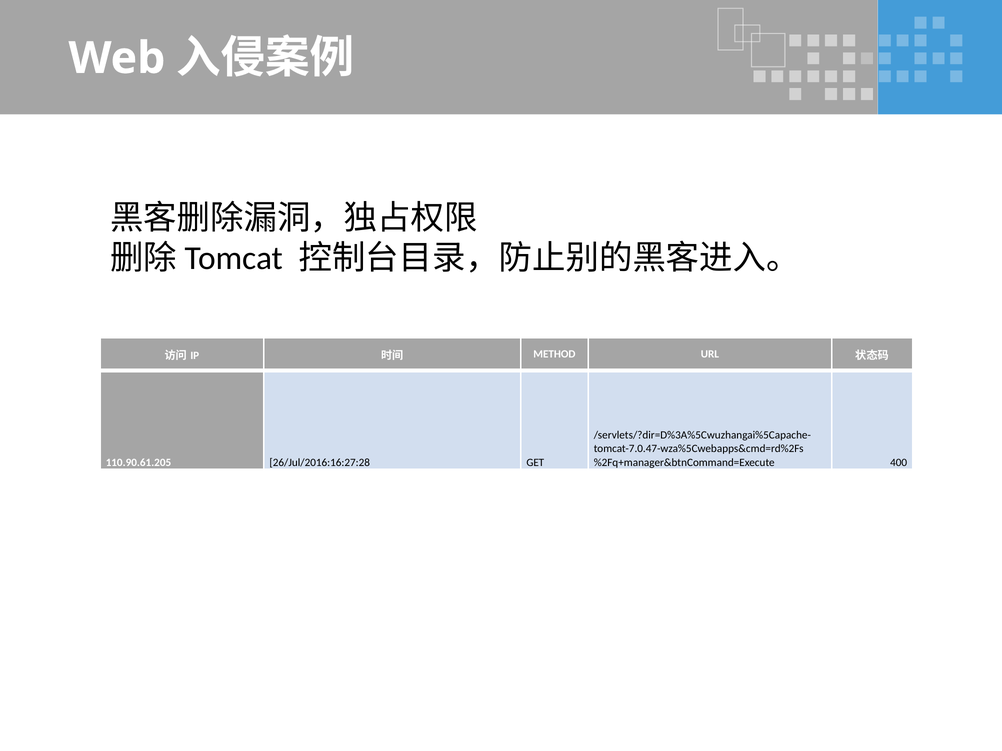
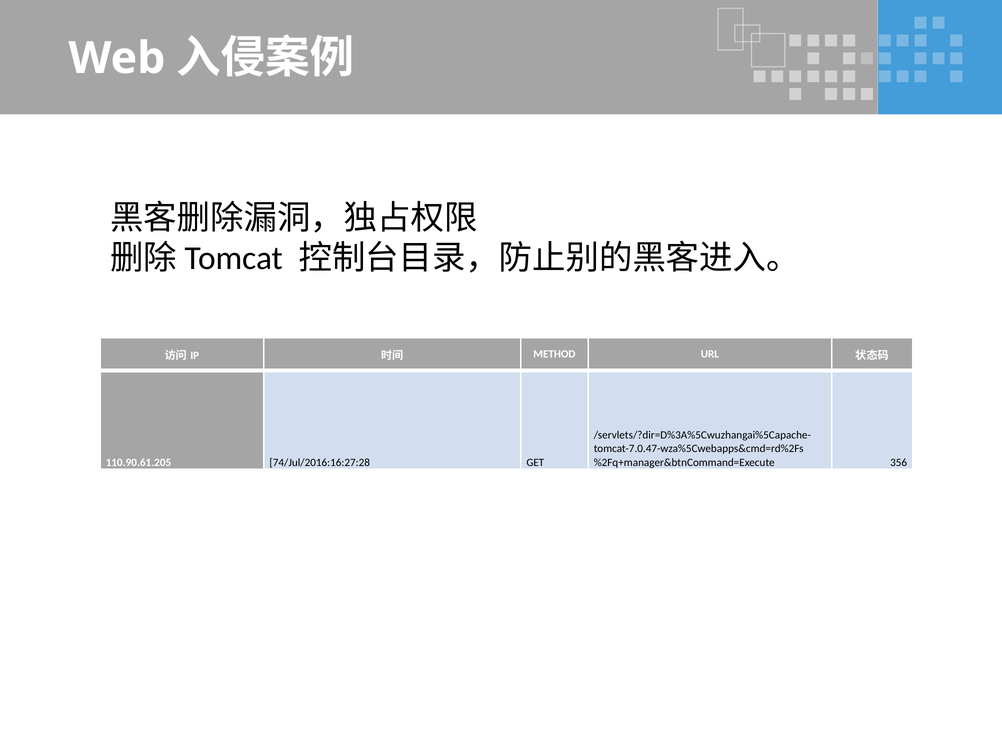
26/Jul/2016:16:27:28: 26/Jul/2016:16:27:28 -> 74/Jul/2016:16:27:28
400: 400 -> 356
